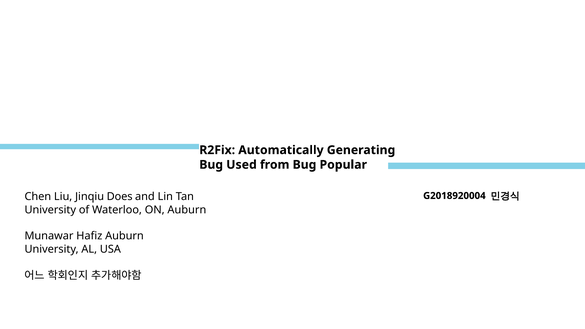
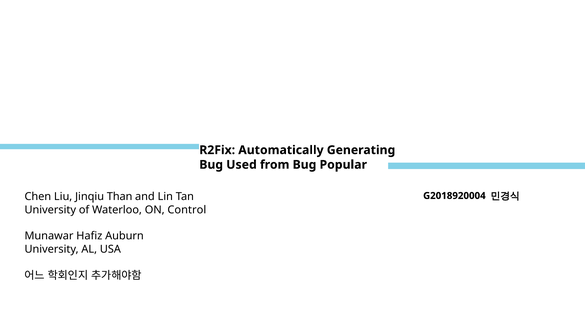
Does: Does -> Than
ON Auburn: Auburn -> Control
